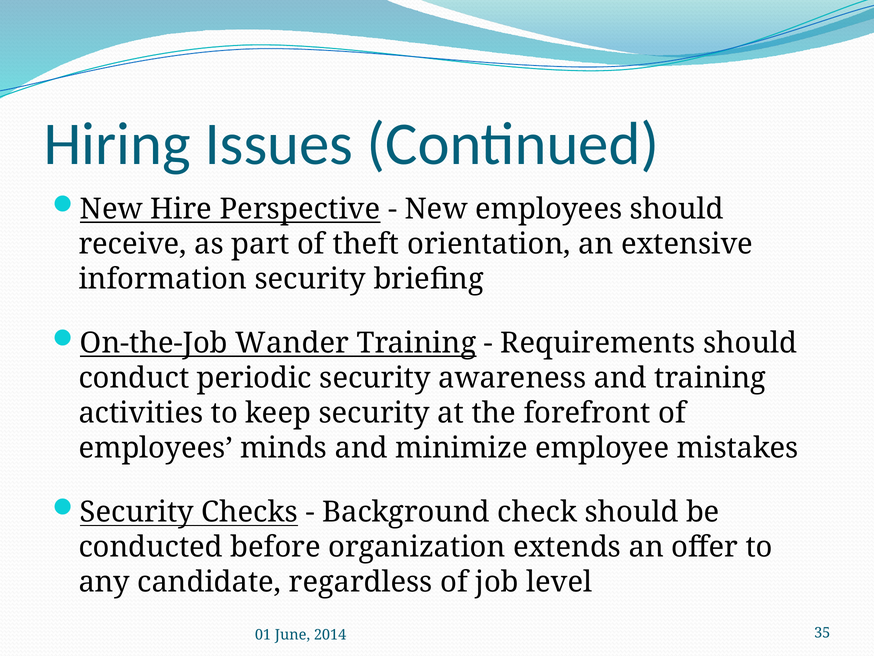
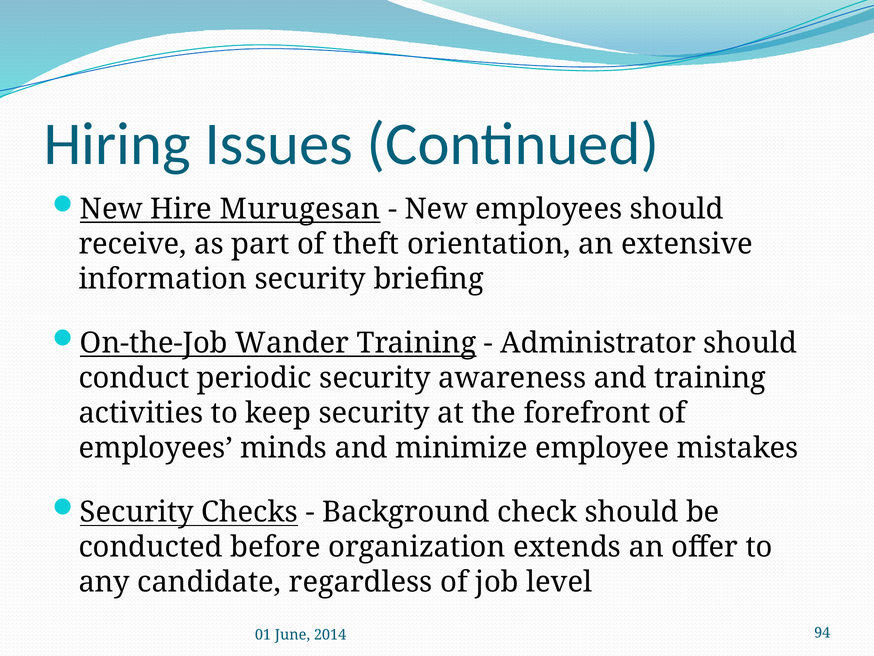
Perspective: Perspective -> Murugesan
Requirements: Requirements -> Administrator
35: 35 -> 94
